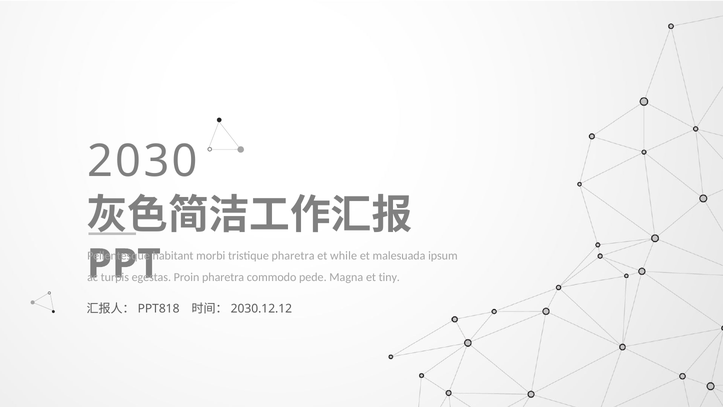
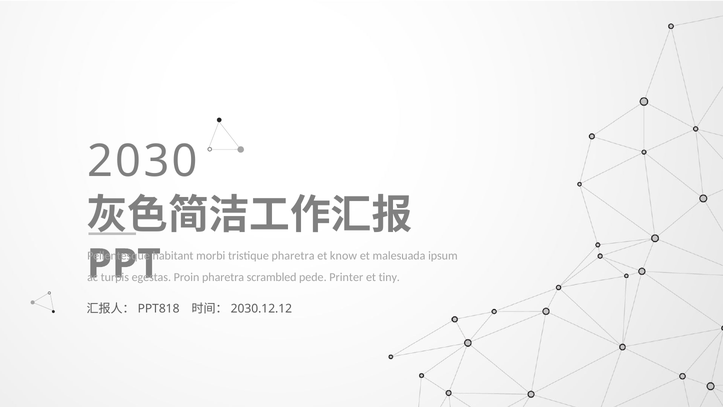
while: while -> know
commodo: commodo -> scrambled
Magna: Magna -> Printer
